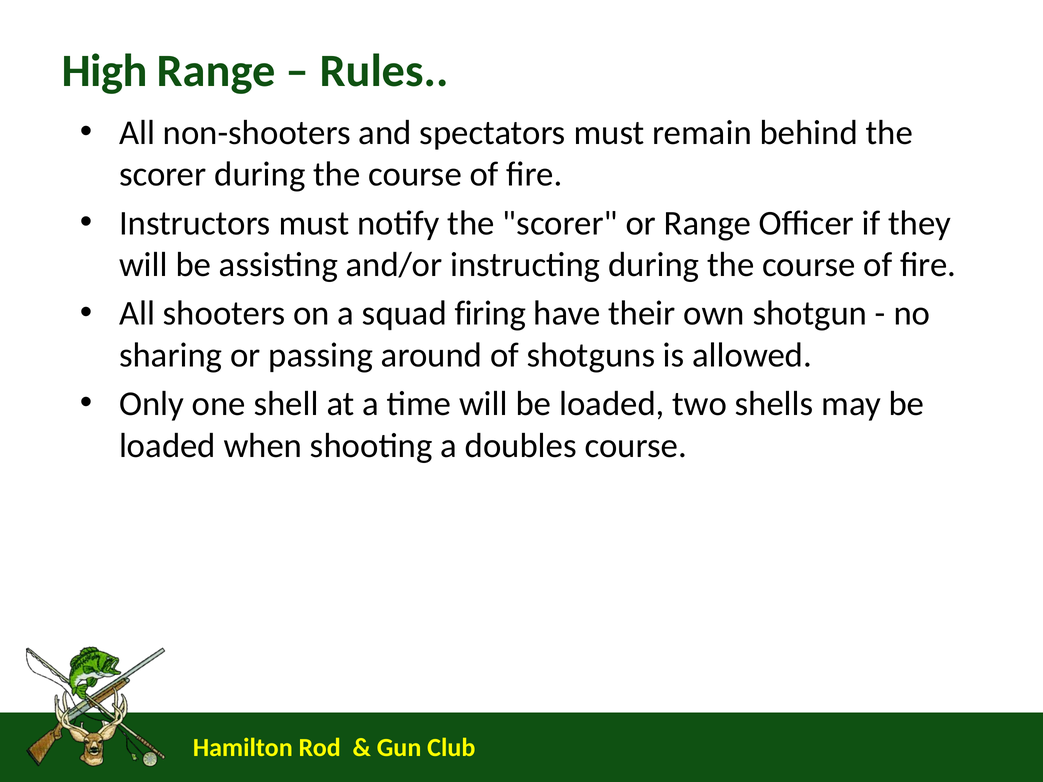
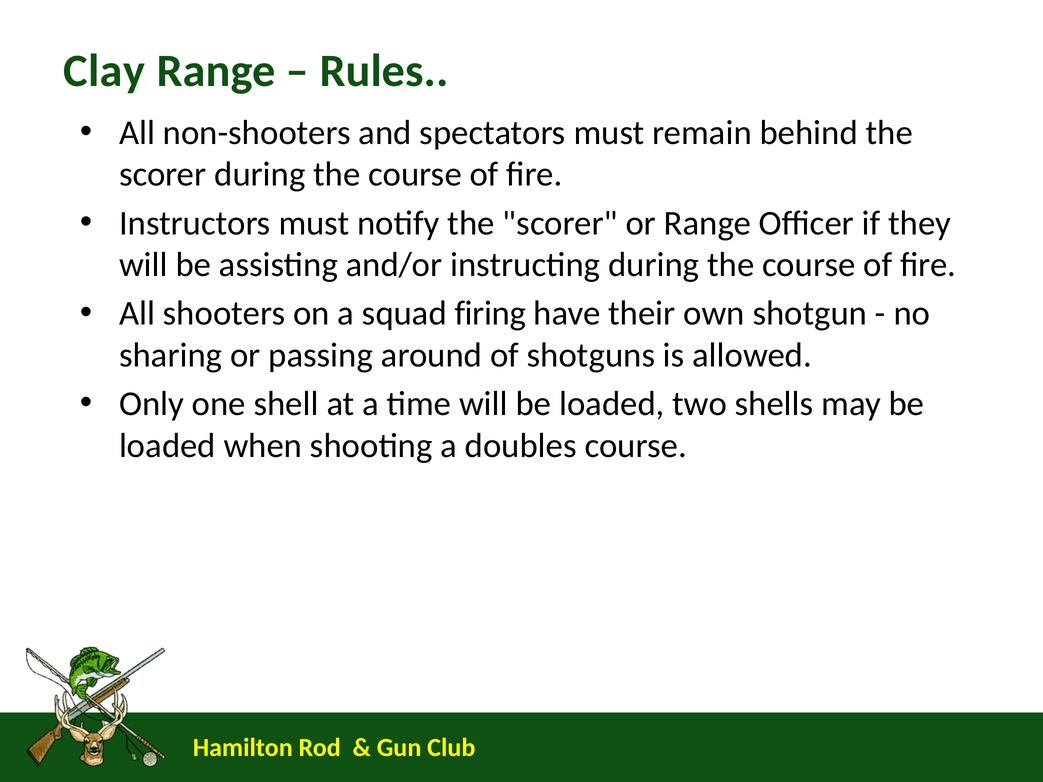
High: High -> Clay
